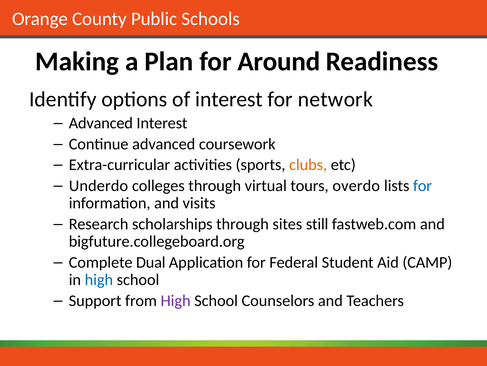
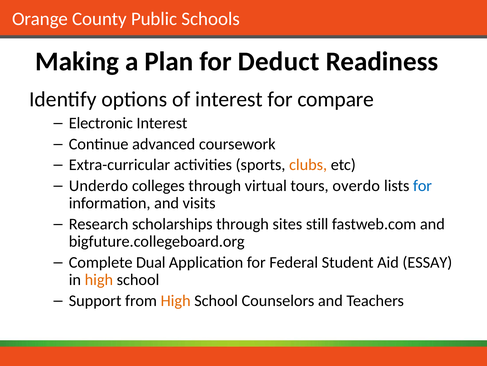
Around: Around -> Deduct
network: network -> compare
Advanced at (101, 123): Advanced -> Electronic
CAMP: CAMP -> ESSAY
high at (99, 279) colour: blue -> orange
High at (176, 300) colour: purple -> orange
